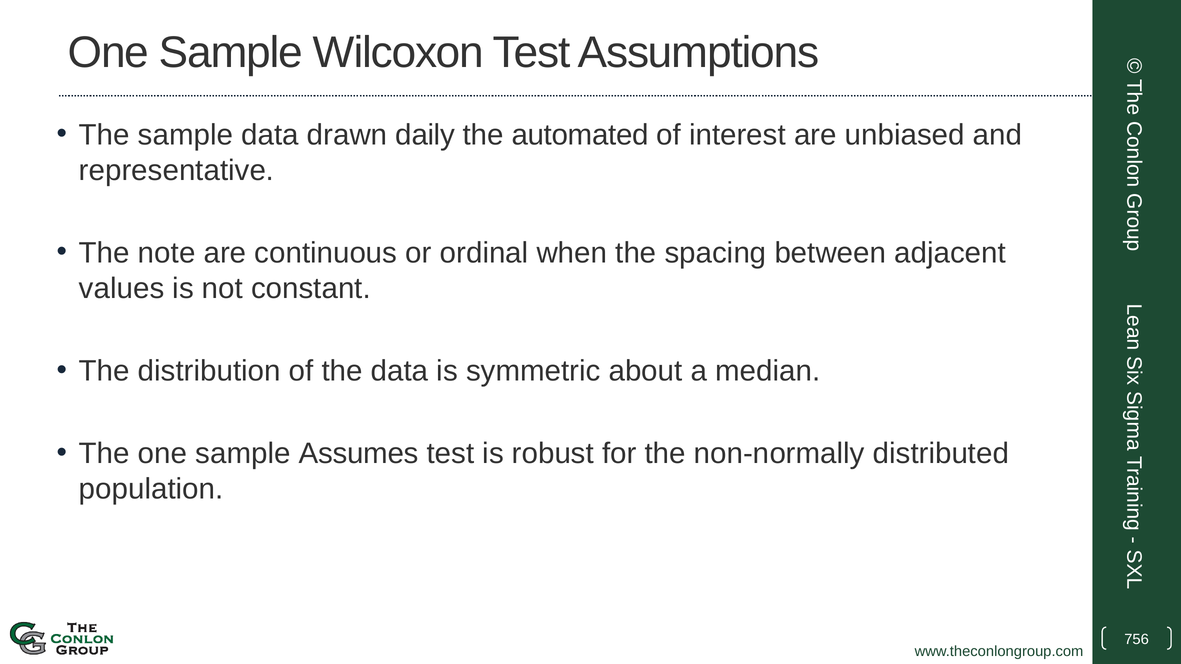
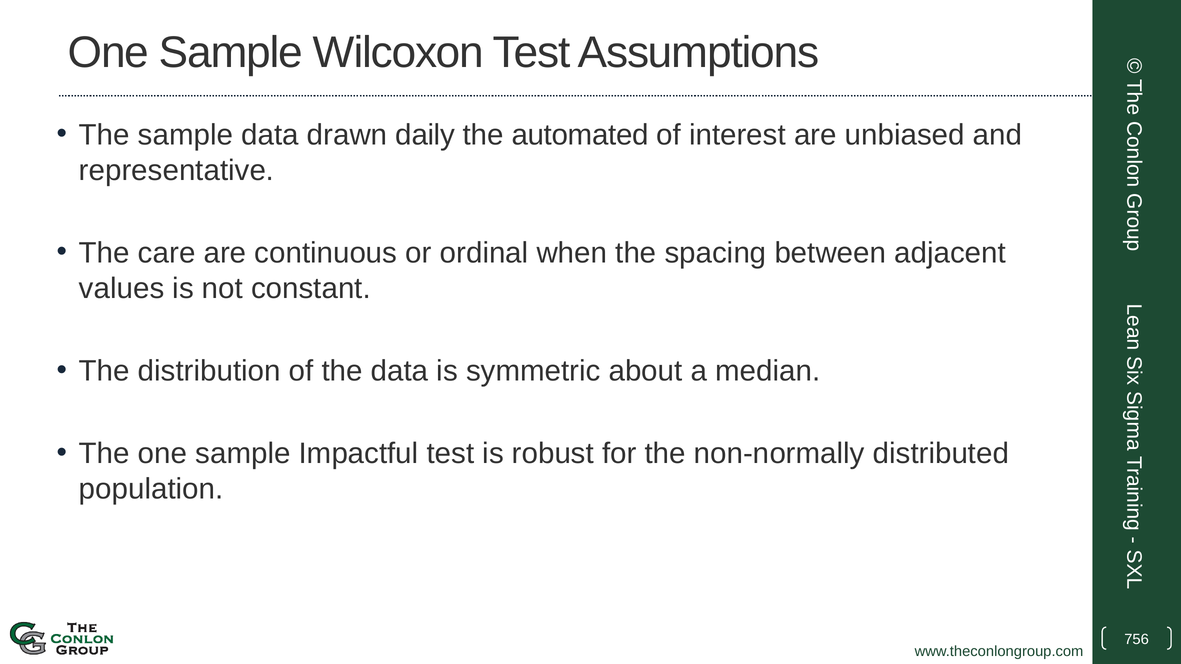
note: note -> care
Assumes: Assumes -> Impactful
